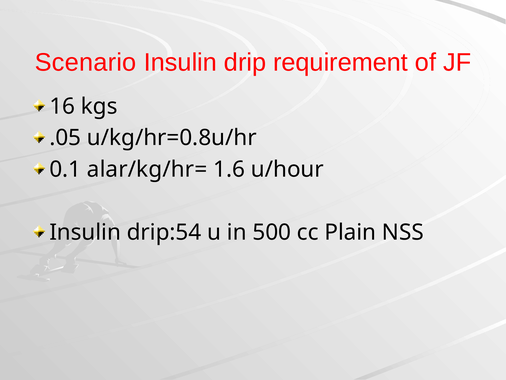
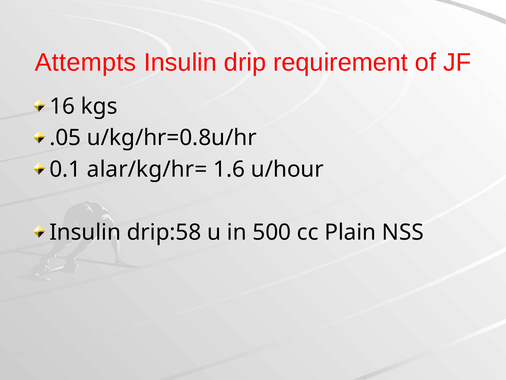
Scenario: Scenario -> Attempts
drip:54: drip:54 -> drip:58
